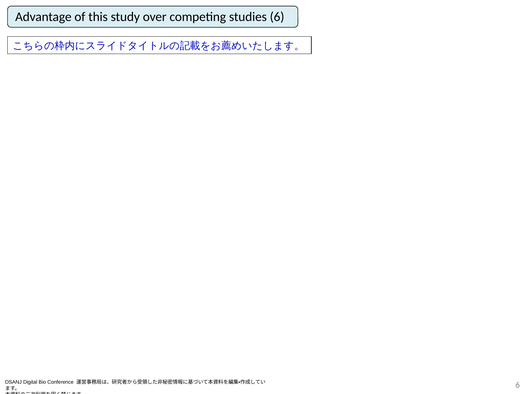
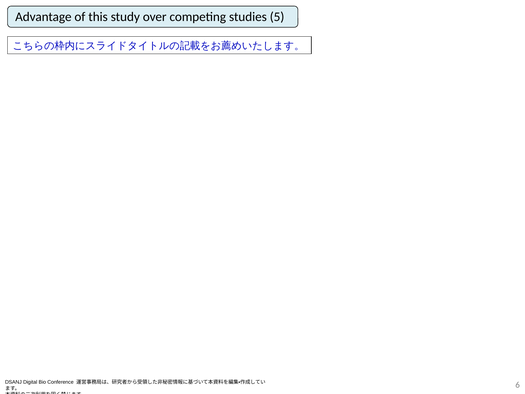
studies 6: 6 -> 5
